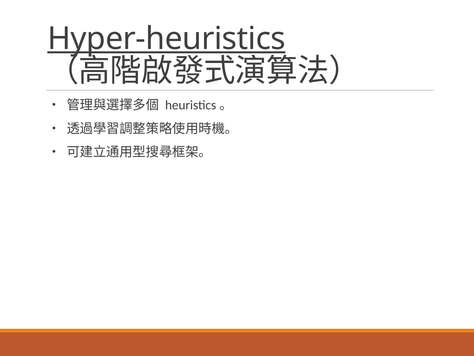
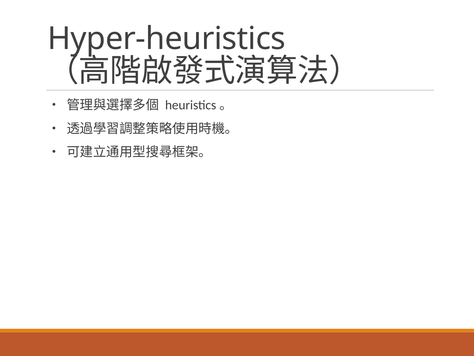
Hyper-heuristics underline: present -> none
